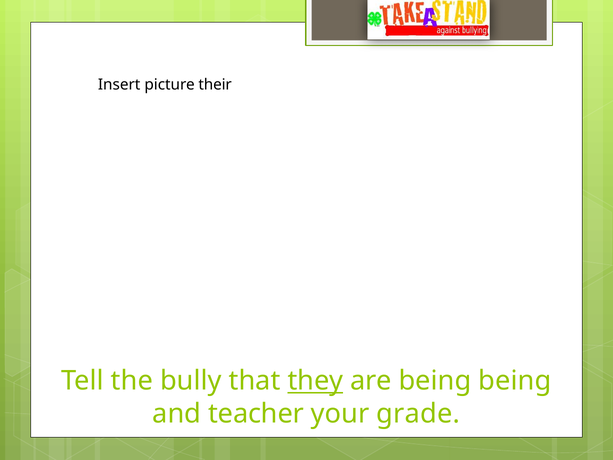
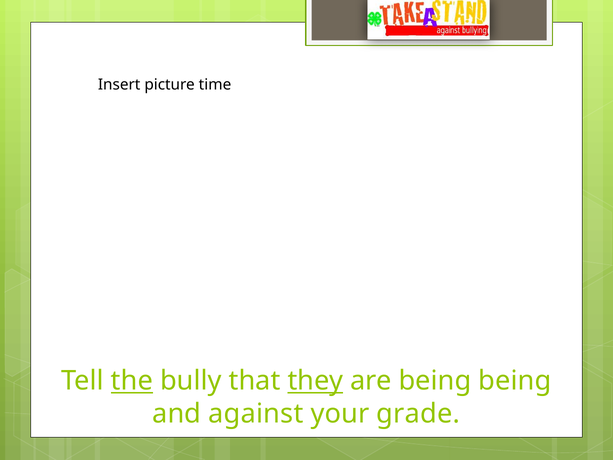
their: their -> time
the underline: none -> present
teacher: teacher -> against
